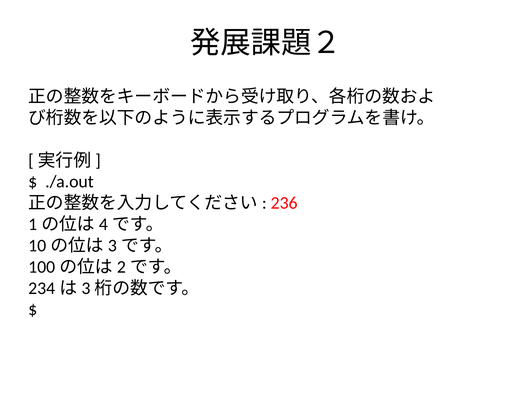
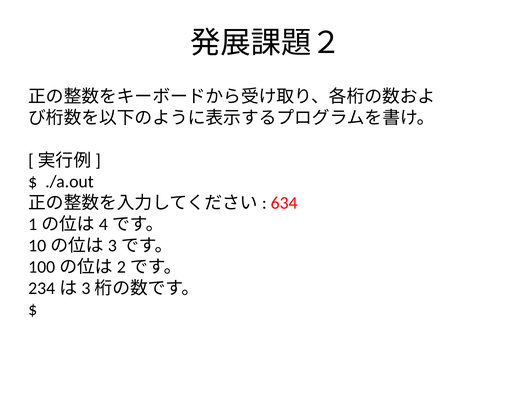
236: 236 -> 634
